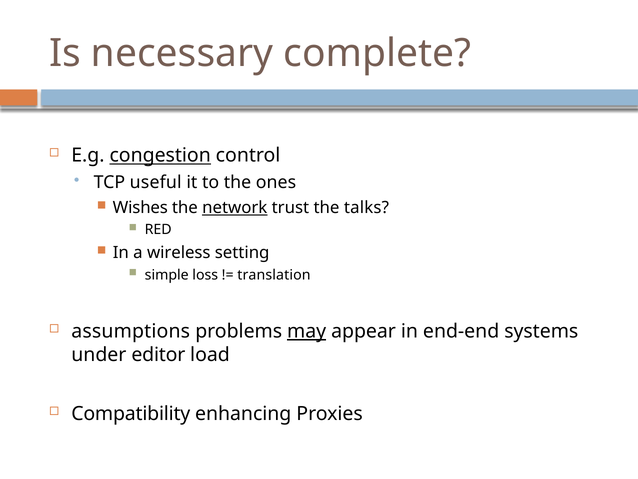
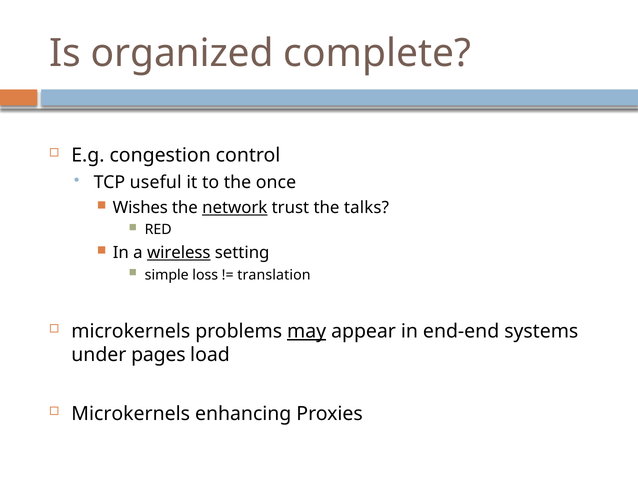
necessary: necessary -> organized
congestion underline: present -> none
ones: ones -> once
wireless underline: none -> present
assumptions at (131, 331): assumptions -> microkernels
editor: editor -> pages
Compatibility at (131, 414): Compatibility -> Microkernels
